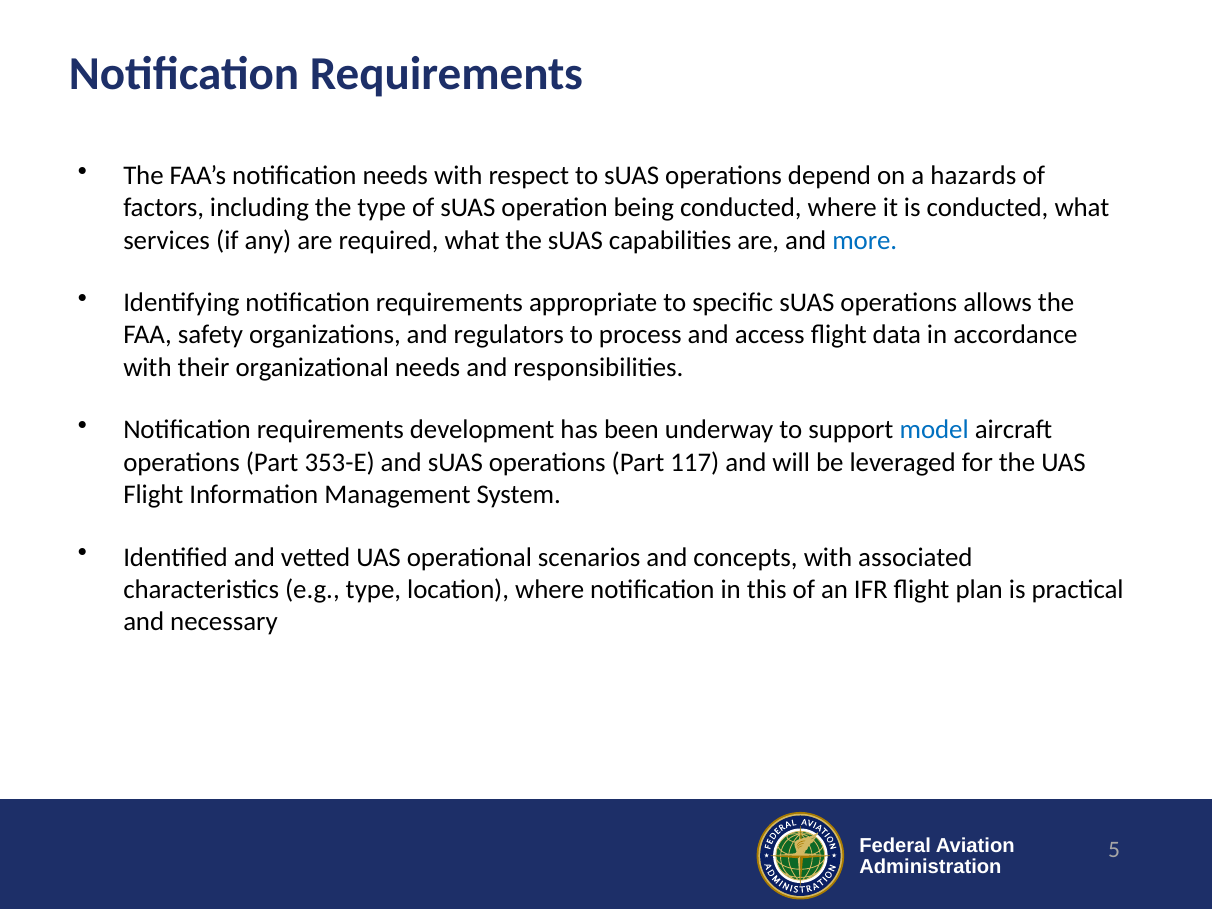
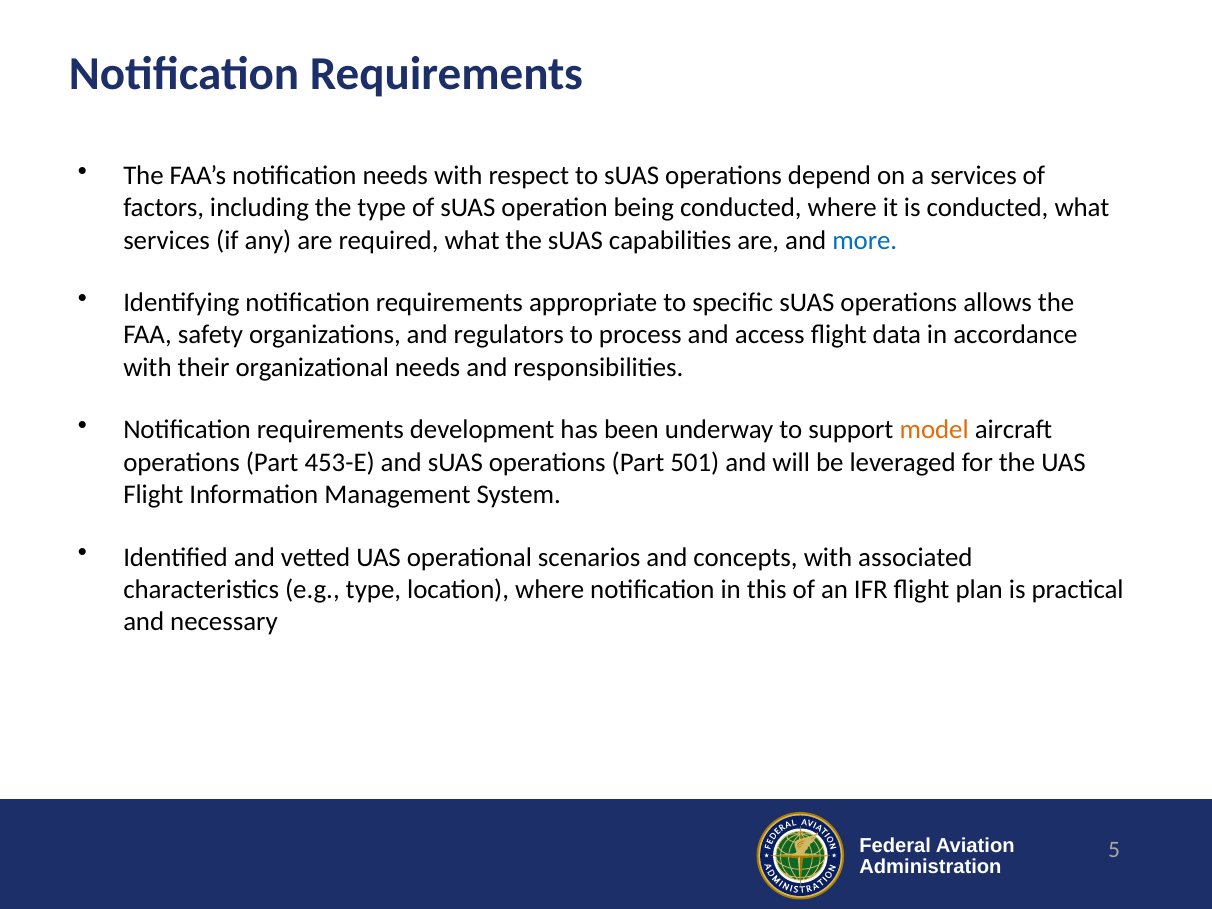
a hazards: hazards -> services
model colour: blue -> orange
353-E: 353-E -> 453-E
117: 117 -> 501
